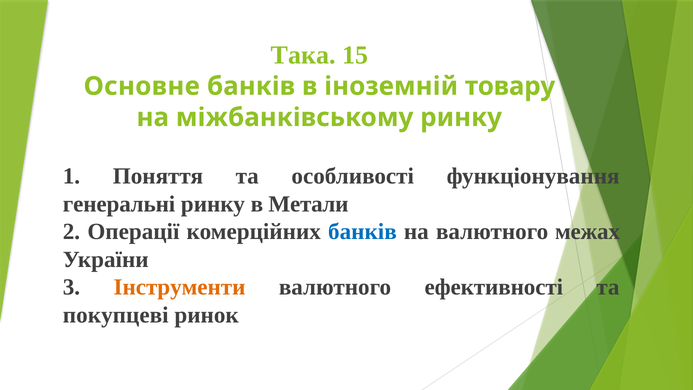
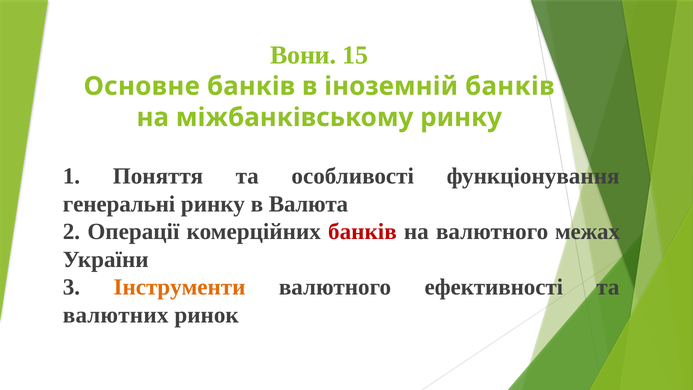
Така: Така -> Вони
іноземній товару: товару -> банків
Метали: Метали -> Валюта
банків at (362, 232) colour: blue -> red
покупцеві: покупцеві -> валютних
